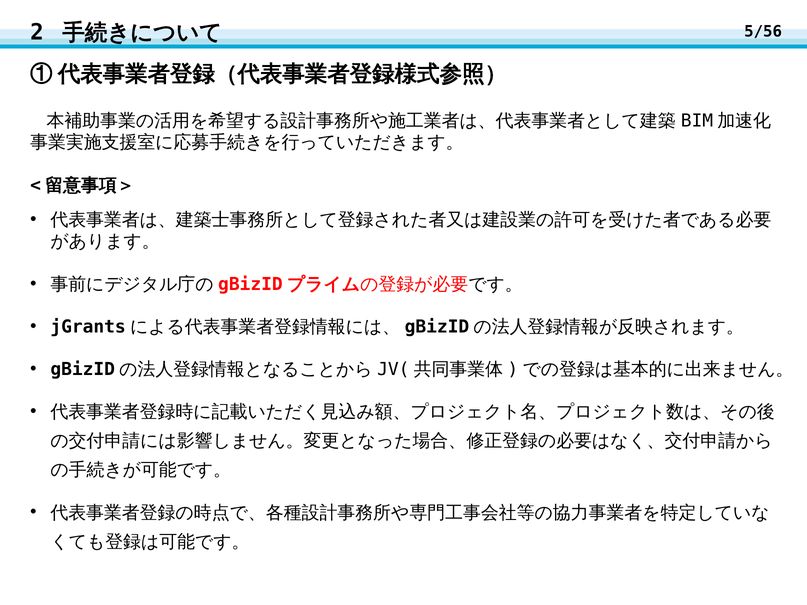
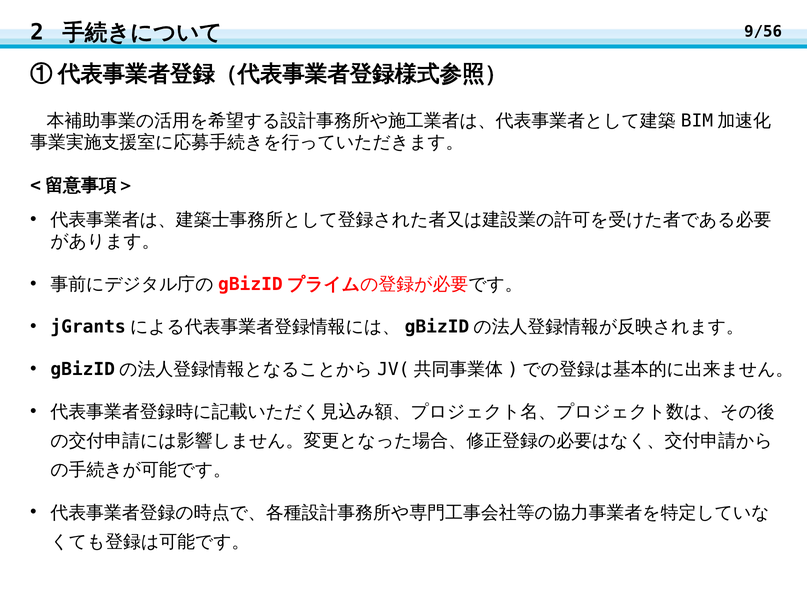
5/56: 5/56 -> 9/56
